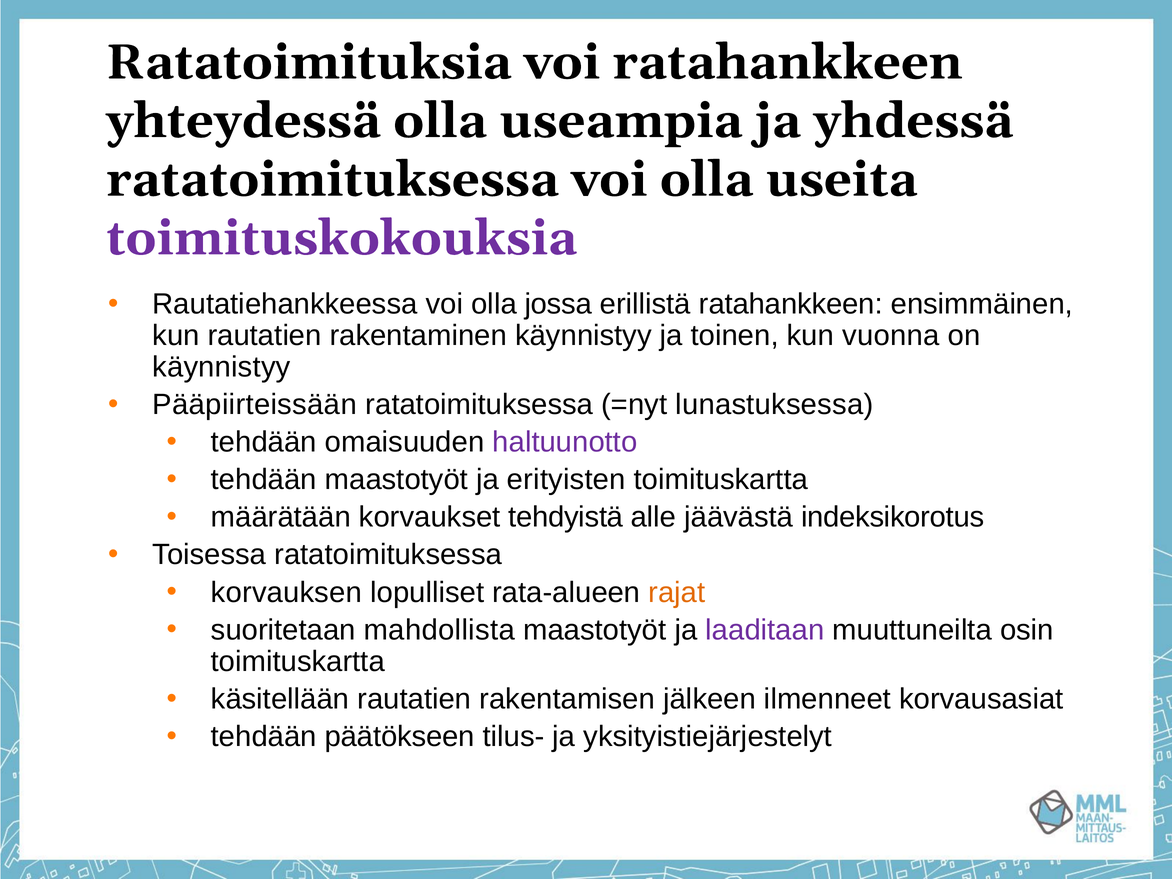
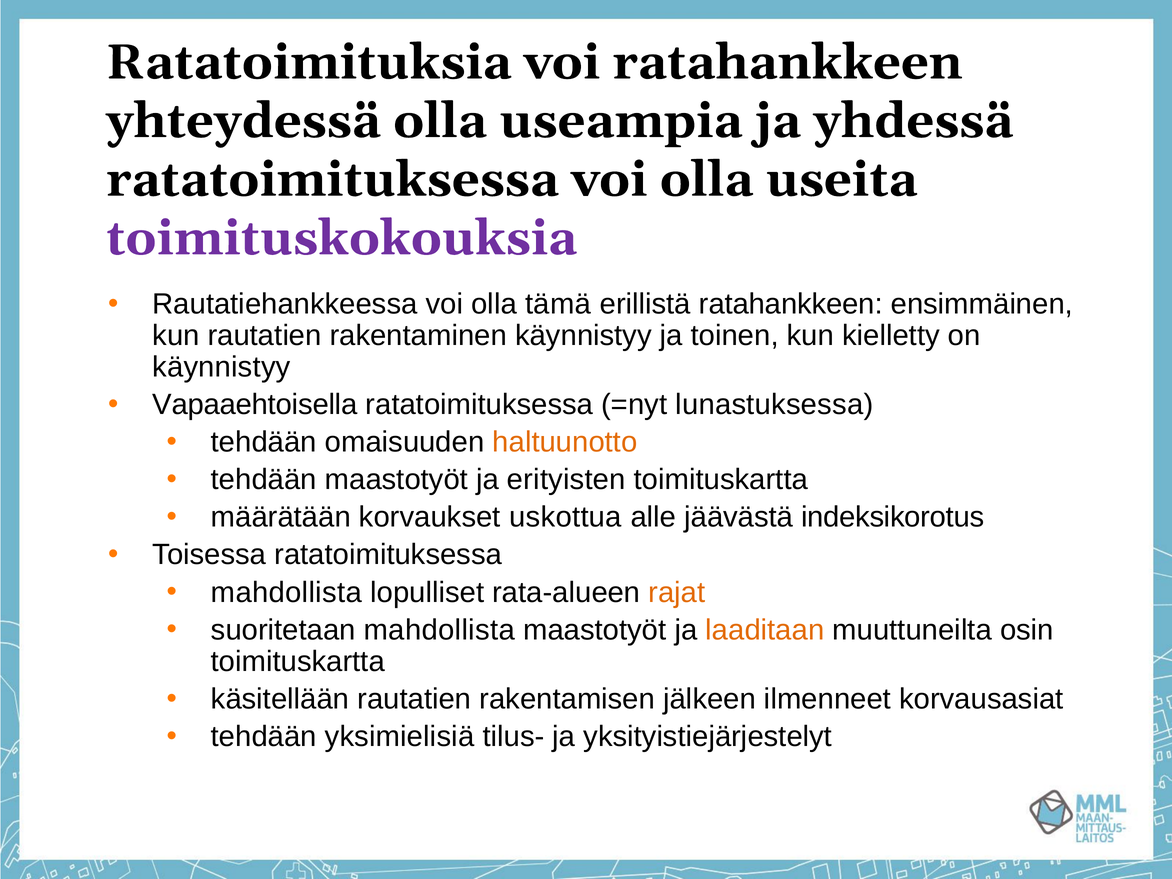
jossa: jossa -> tämä
vuonna: vuonna -> kielletty
Pääpiirteissään: Pääpiirteissään -> Vapaaehtoisella
haltuunotto colour: purple -> orange
tehdyistä: tehdyistä -> uskottua
korvauksen at (286, 592): korvauksen -> mahdollista
laaditaan colour: purple -> orange
päätökseen: päätökseen -> yksimielisiä
